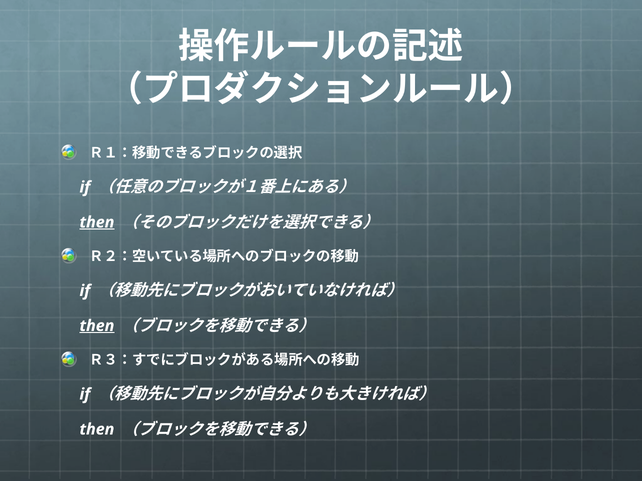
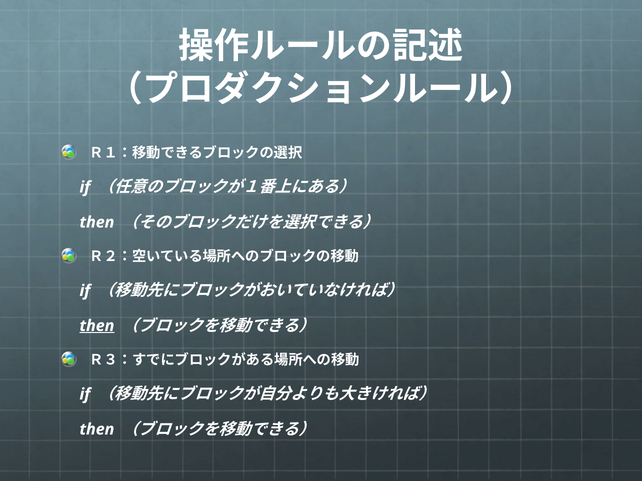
then at (97, 222) underline: present -> none
